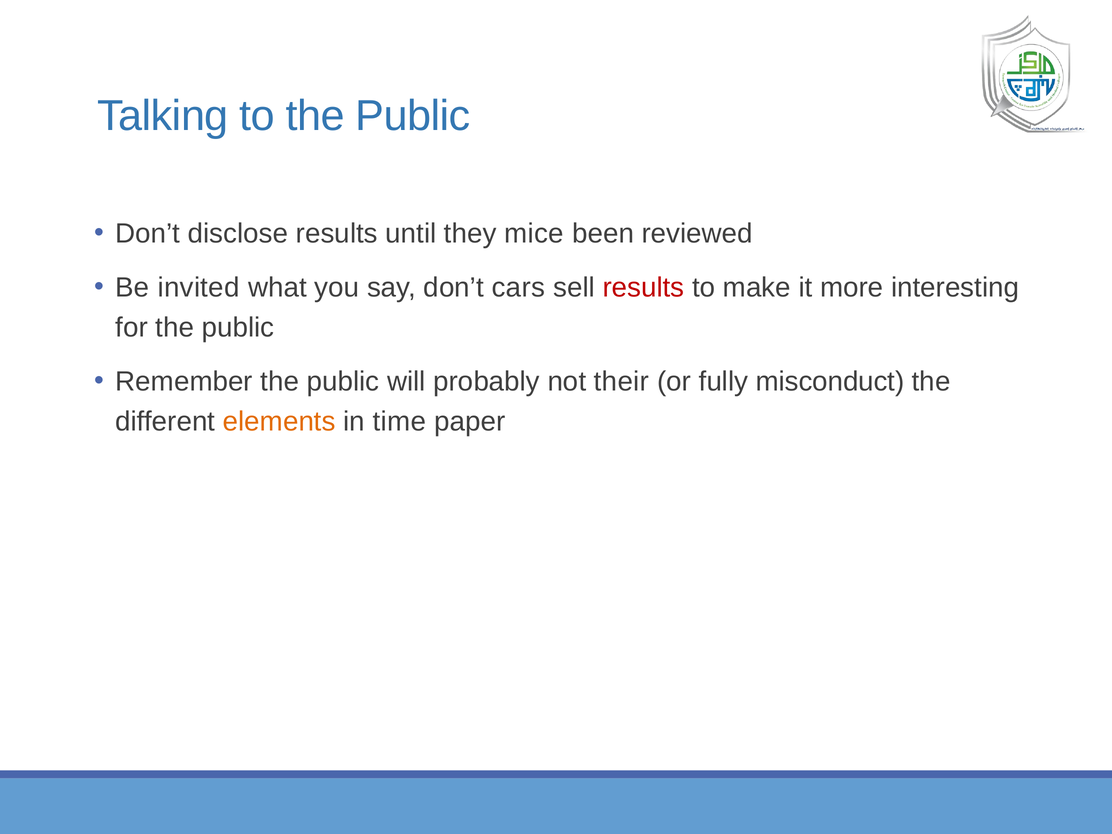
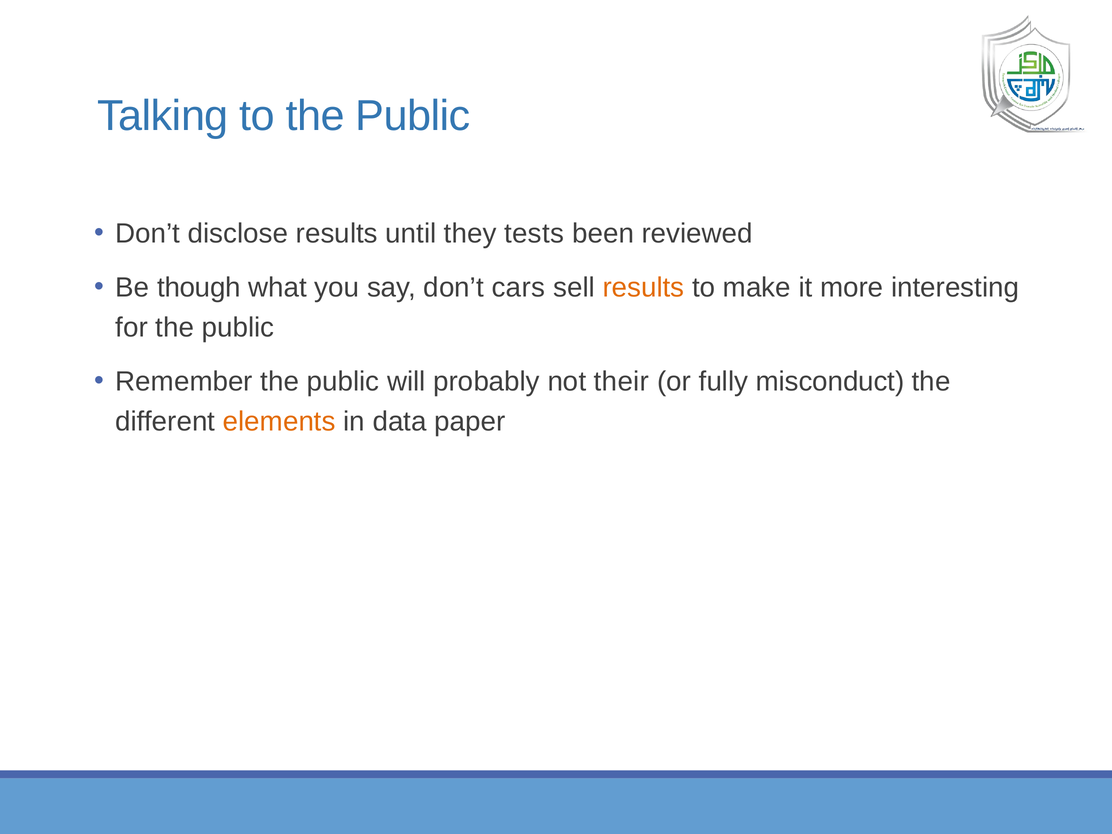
mice: mice -> tests
invited: invited -> though
results at (643, 288) colour: red -> orange
time: time -> data
